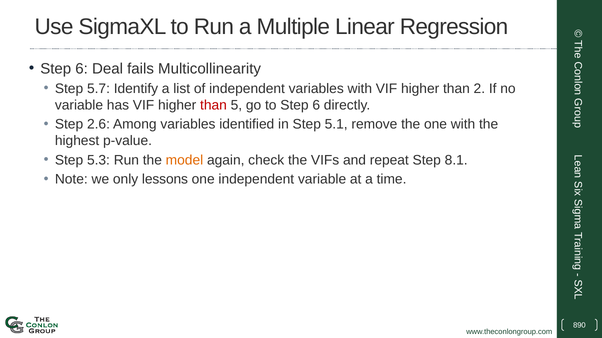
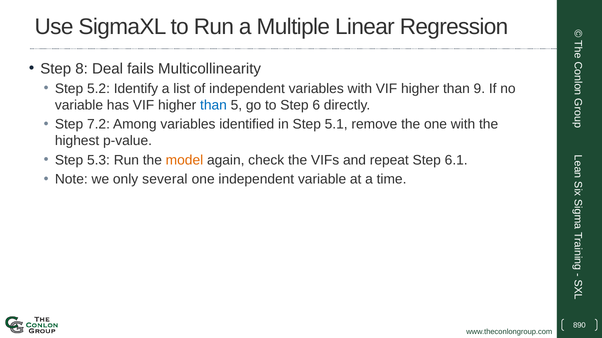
6 at (82, 69): 6 -> 8
5.7: 5.7 -> 5.2
2: 2 -> 9
than at (213, 105) colour: red -> blue
2.6: 2.6 -> 7.2
8.1: 8.1 -> 6.1
lessons: lessons -> several
